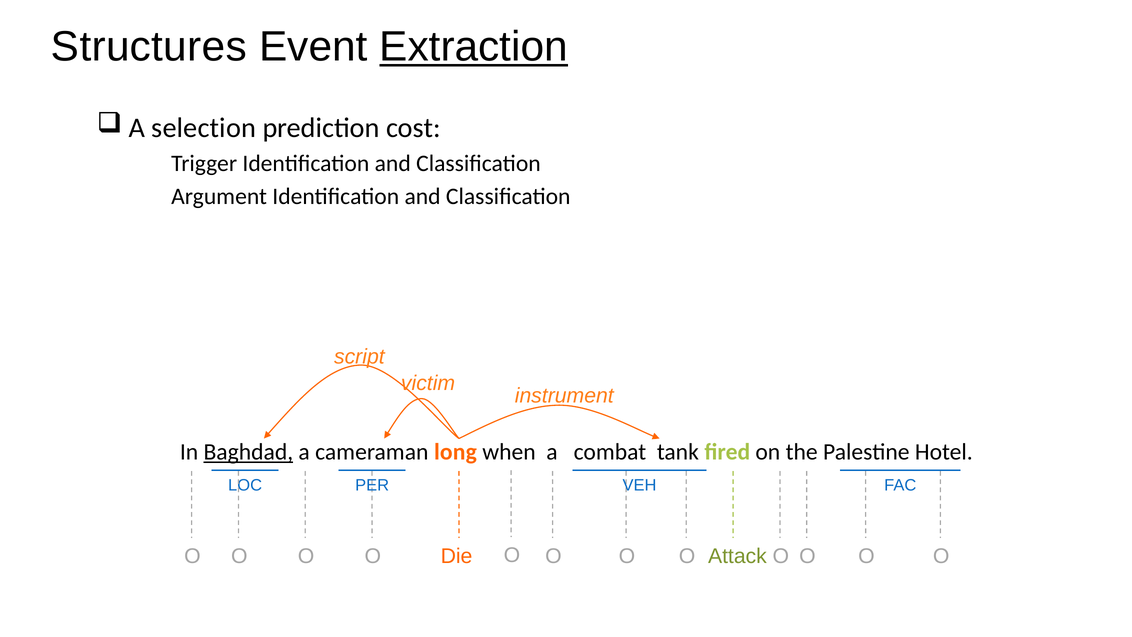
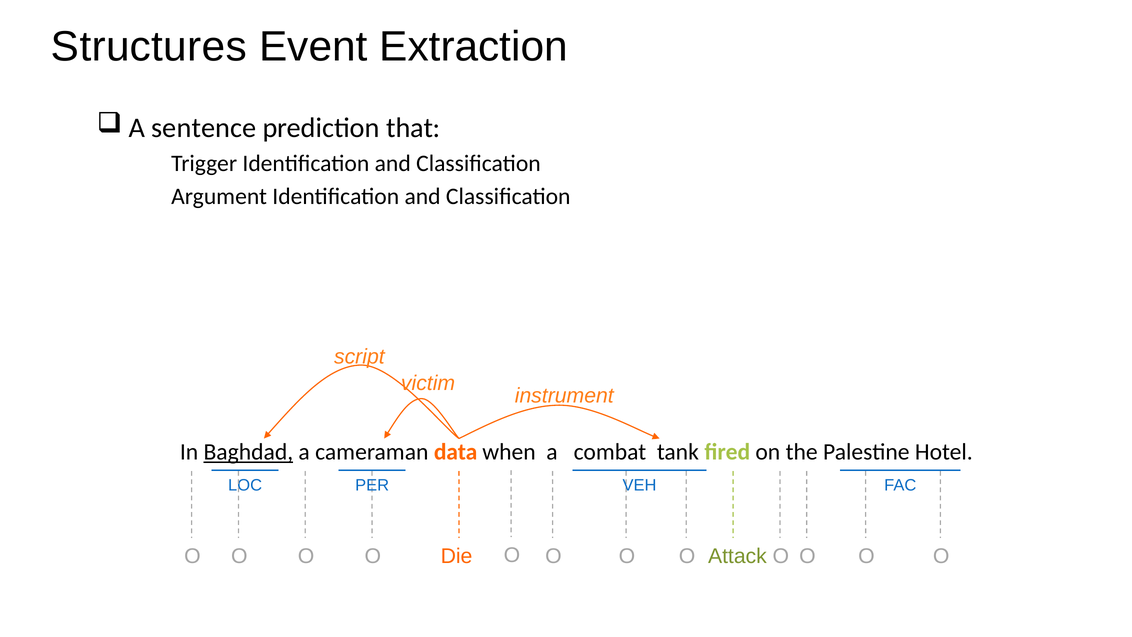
Extraction underline: present -> none
selection: selection -> sentence
cost: cost -> that
long: long -> data
